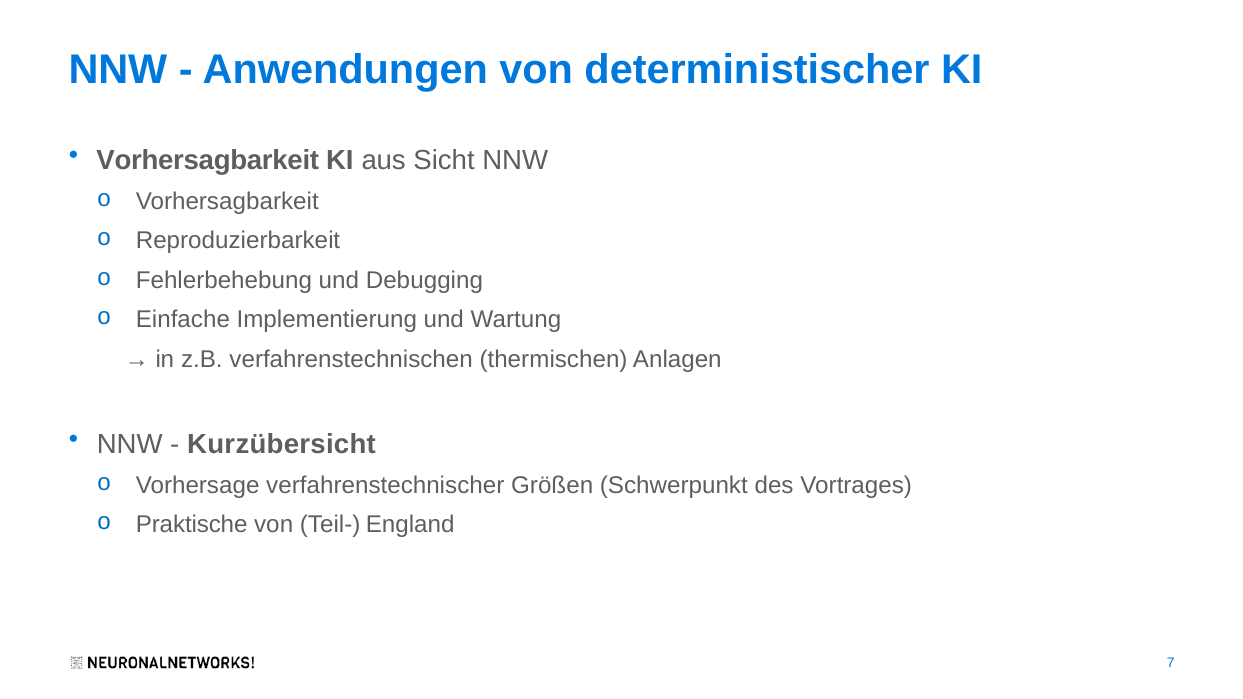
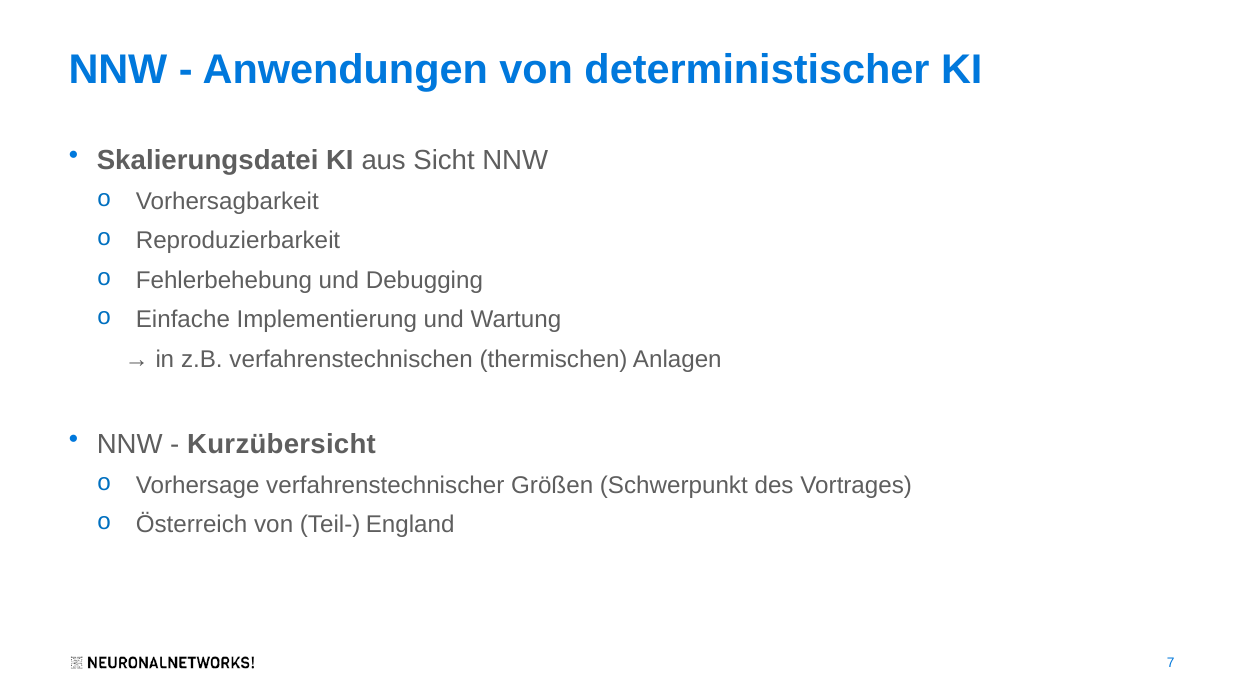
Vorhersagbarkeit at (208, 160): Vorhersagbarkeit -> Skalierungsdatei
Praktische: Praktische -> Österreich
